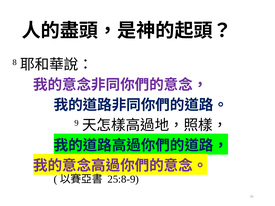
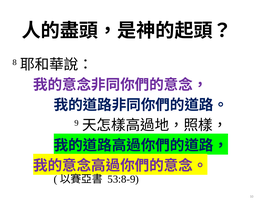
25:8-9: 25:8-9 -> 53:8-9
